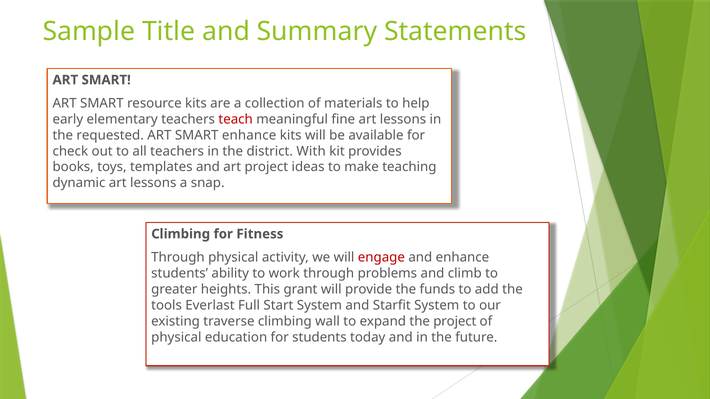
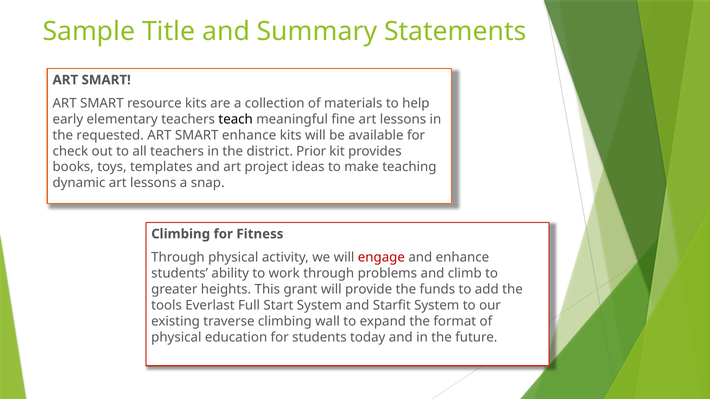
teach colour: red -> black
With: With -> Prior
the project: project -> format
